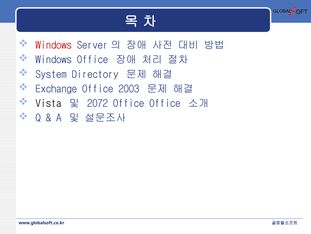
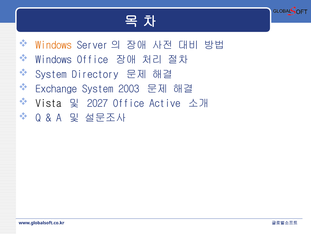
Windows at (54, 45) colour: red -> orange
Exchange Office: Office -> System
2072: 2072 -> 2027
Office Office: Office -> Active
